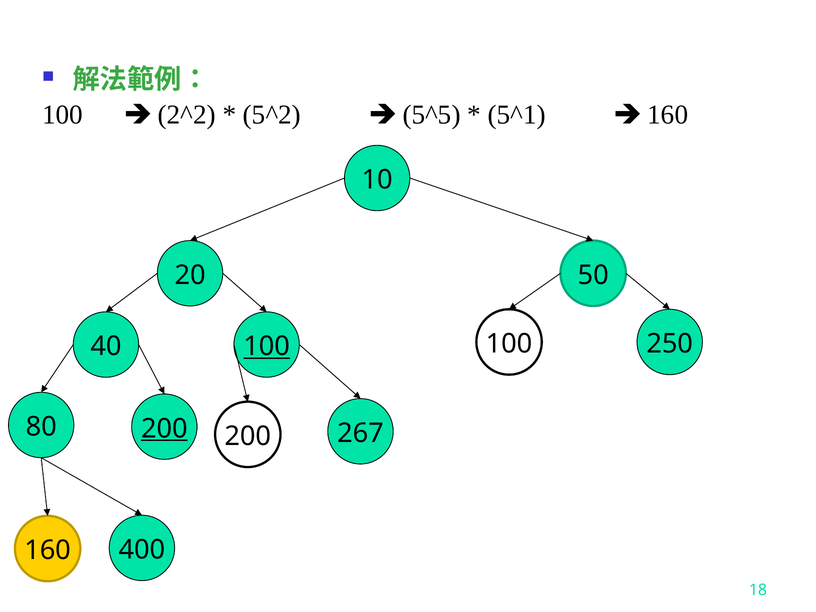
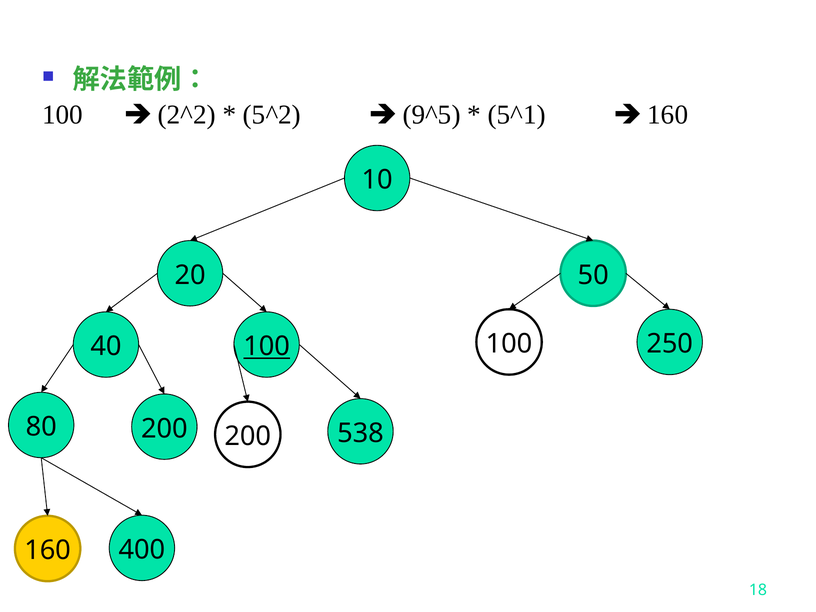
5^5: 5^5 -> 9^5
200 at (164, 429) underline: present -> none
267: 267 -> 538
